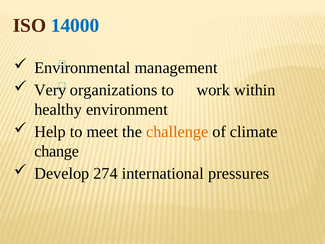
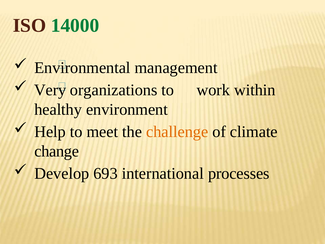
14000 colour: blue -> green
274: 274 -> 693
pressures: pressures -> processes
